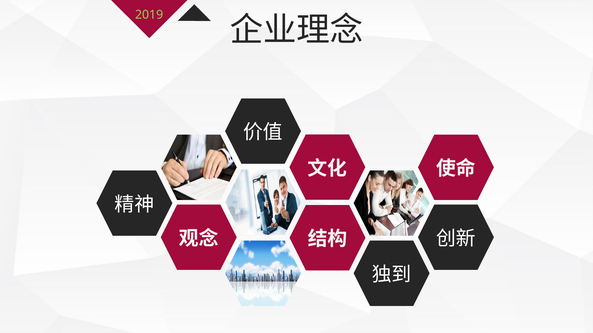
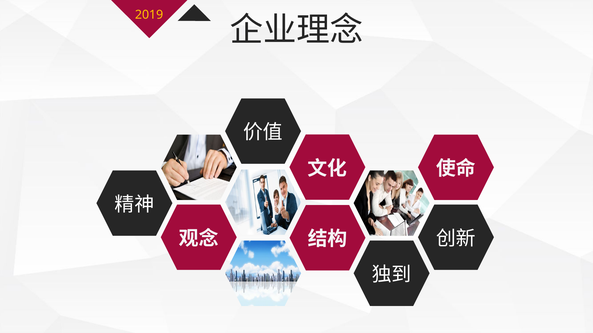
2019 colour: light green -> yellow
